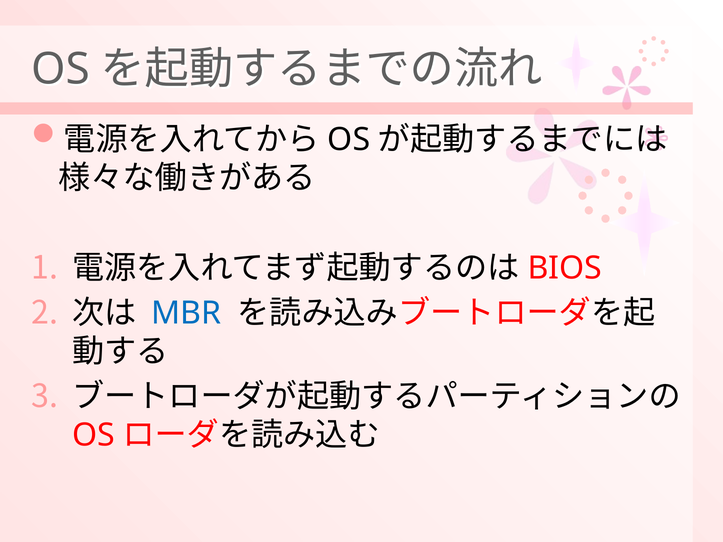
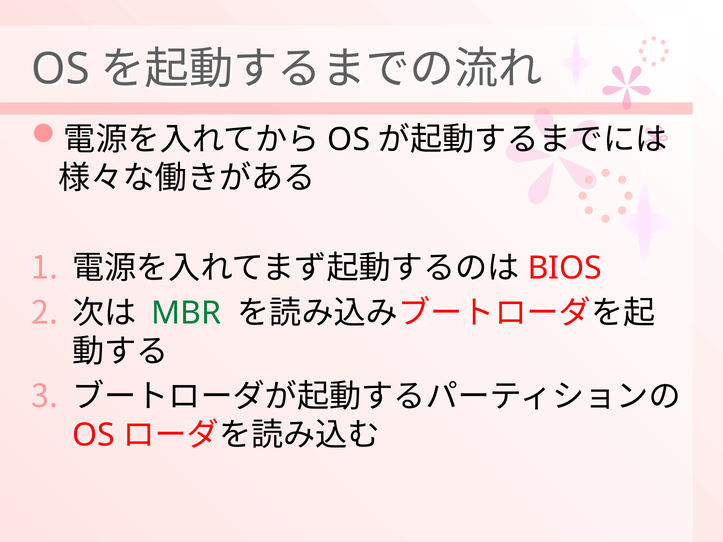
MBR colour: blue -> green
